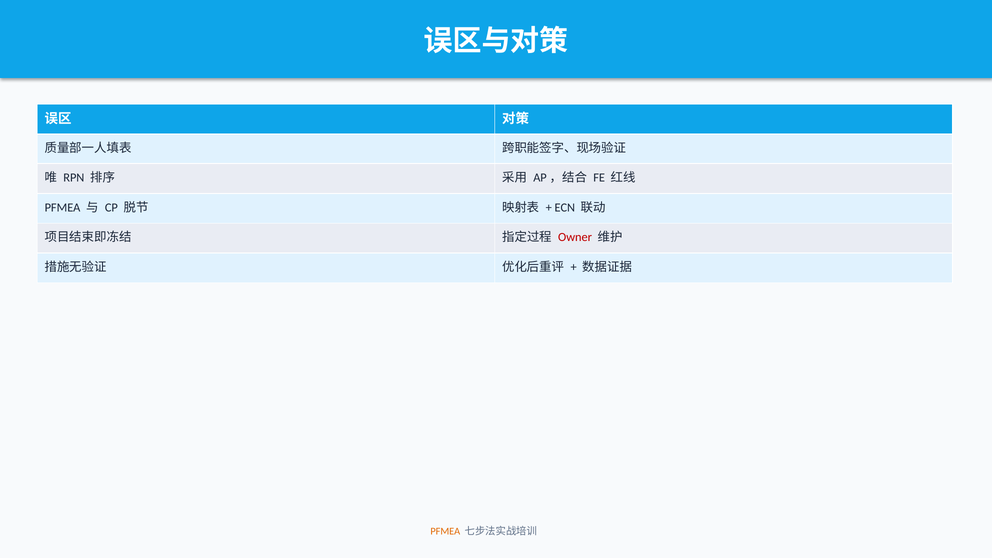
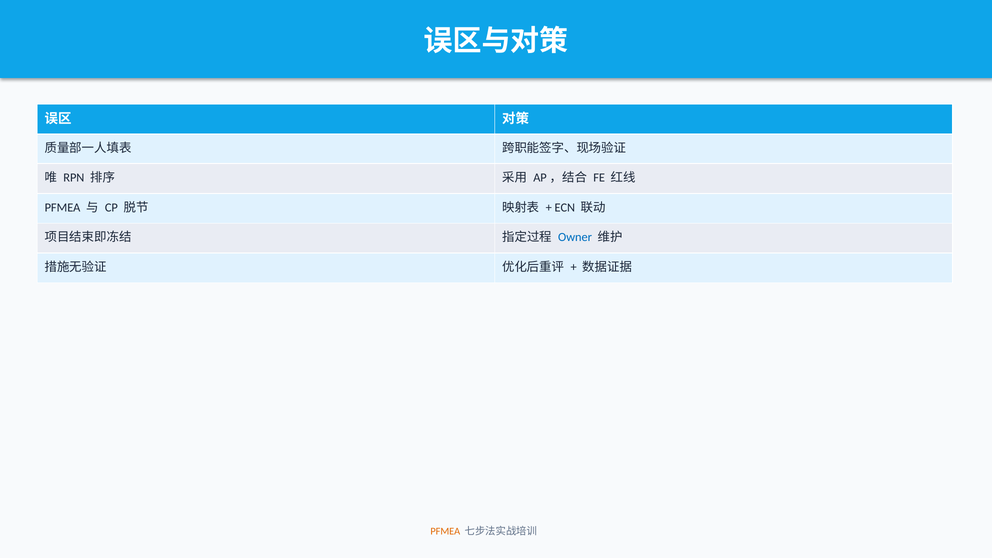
Owner colour: red -> blue
